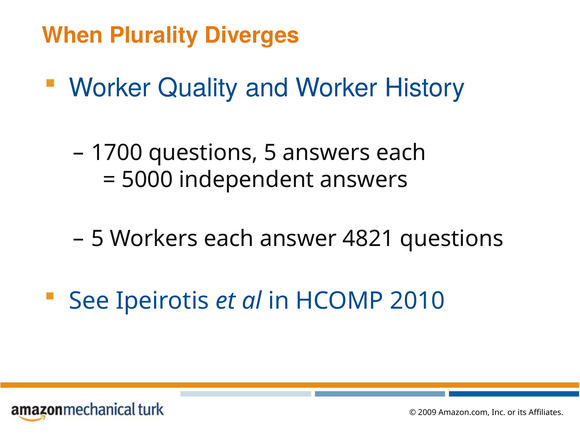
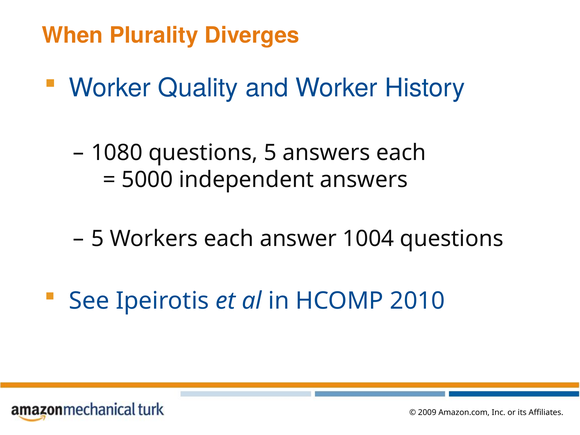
1700: 1700 -> 1080
4821: 4821 -> 1004
